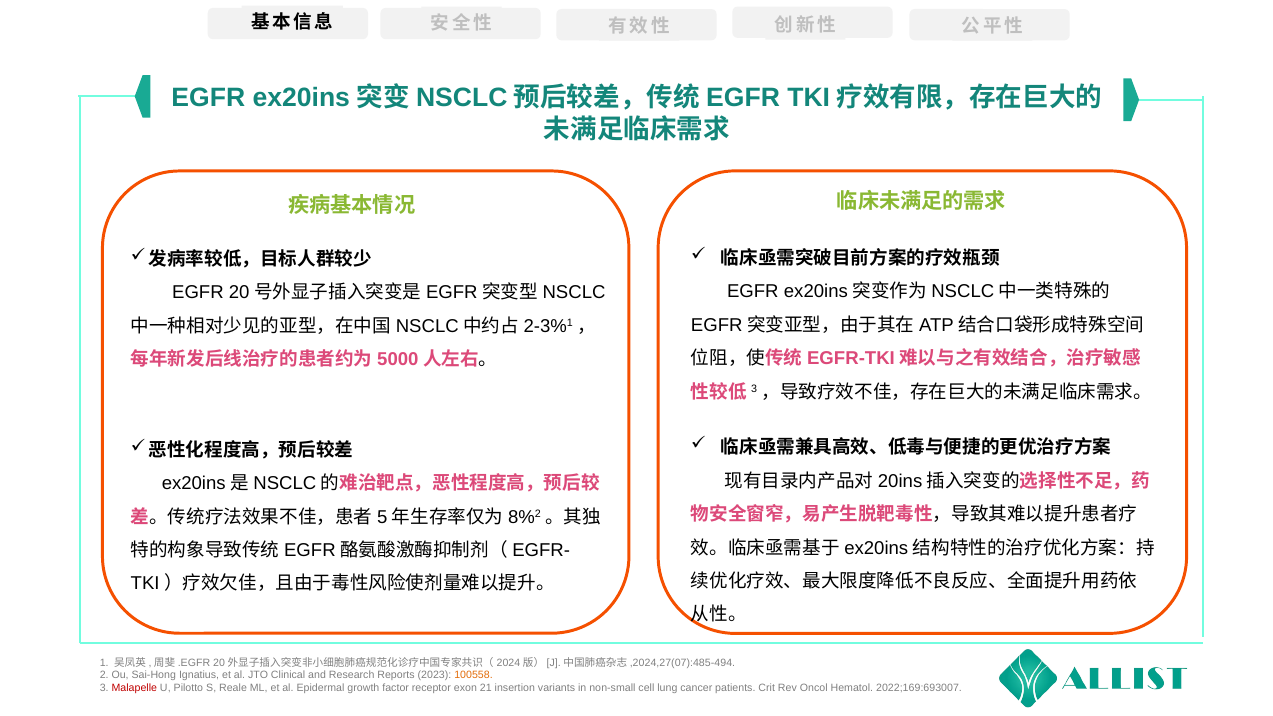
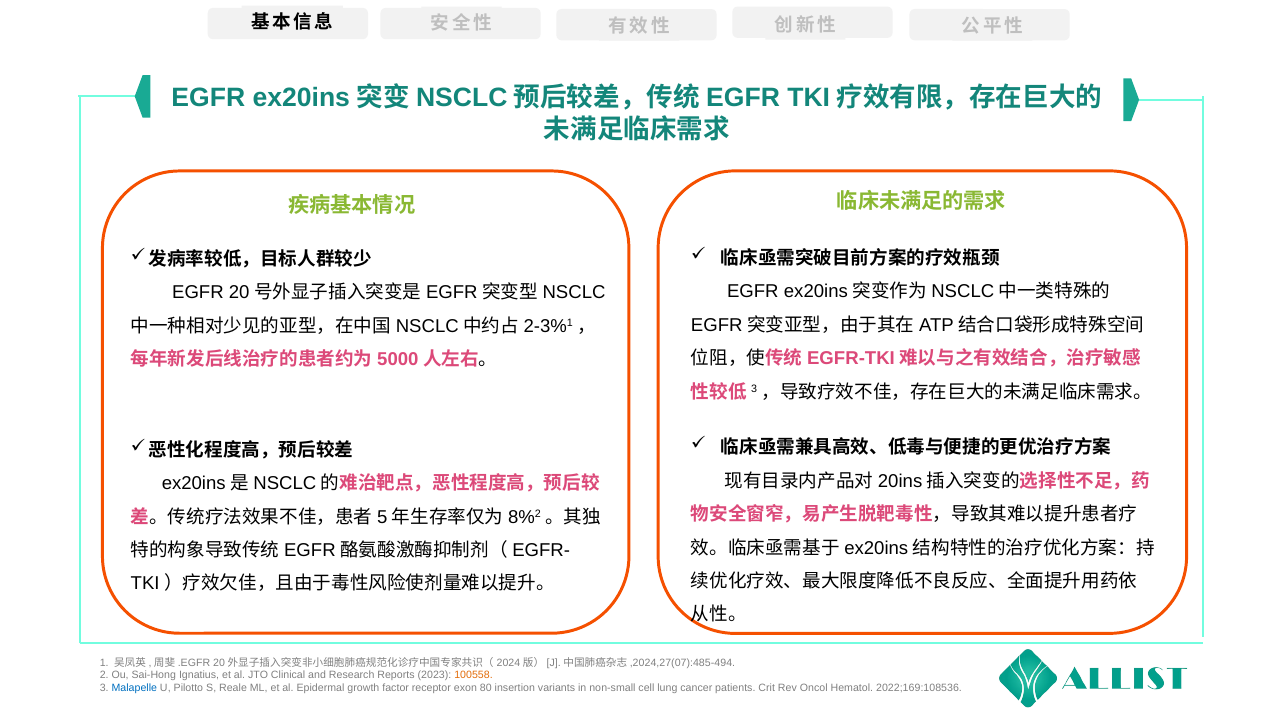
Malapelle colour: red -> blue
21: 21 -> 80
2022;169:693007: 2022;169:693007 -> 2022;169:108536
